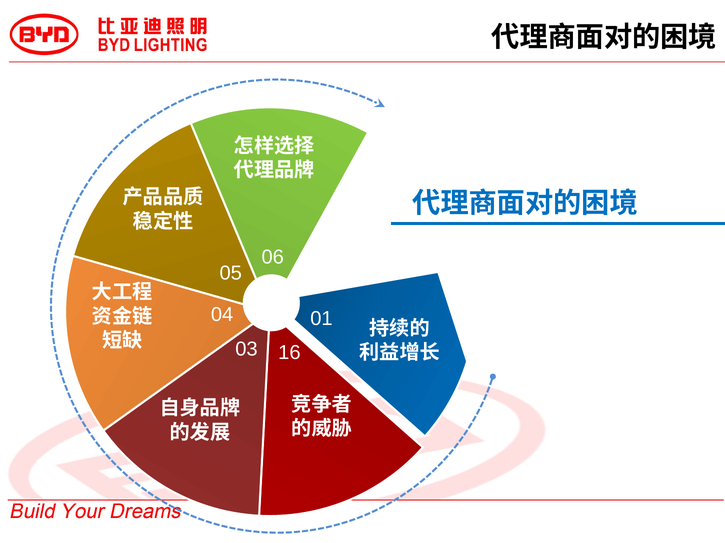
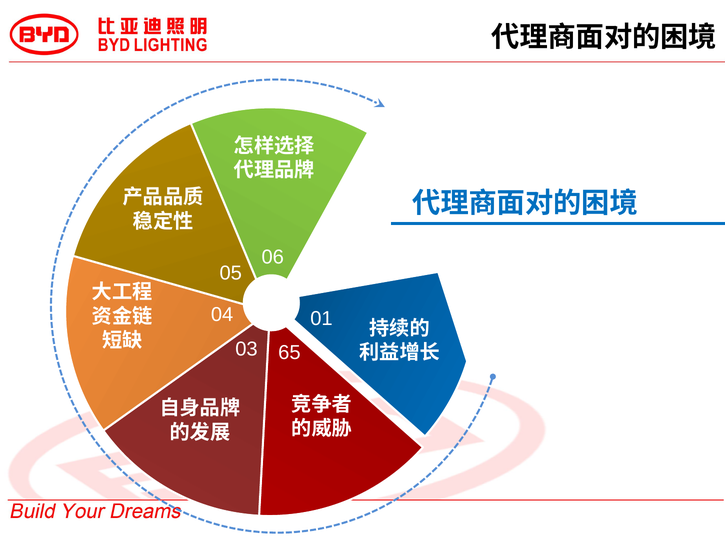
16: 16 -> 65
